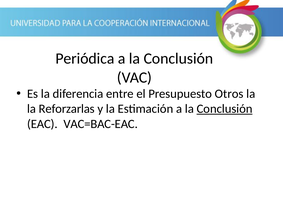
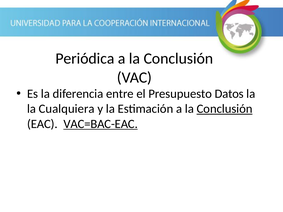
Otros: Otros -> Datos
Reforzarlas: Reforzarlas -> Cualquiera
VAC=BAC-EAC underline: none -> present
